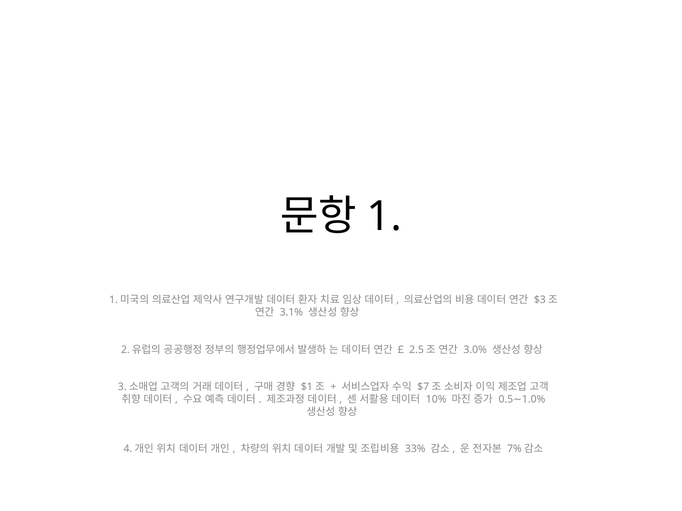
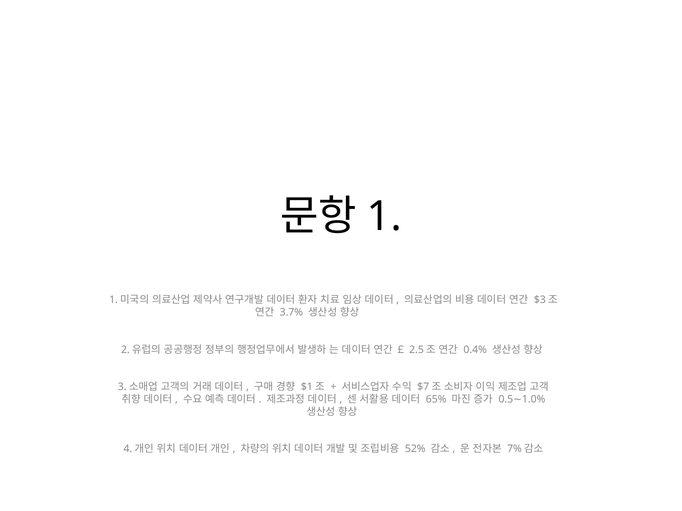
3.1%: 3.1% -> 3.7%
3.0%: 3.0% -> 0.4%
10%: 10% -> 65%
33%: 33% -> 52%
